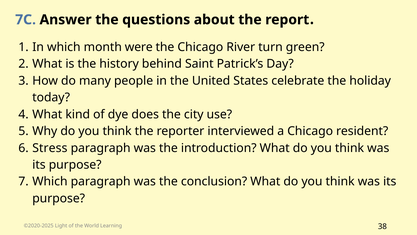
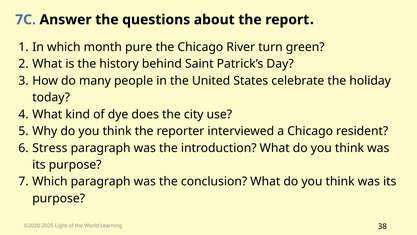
were: were -> pure
